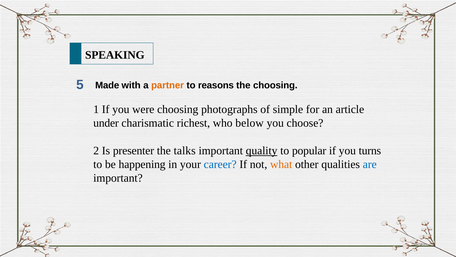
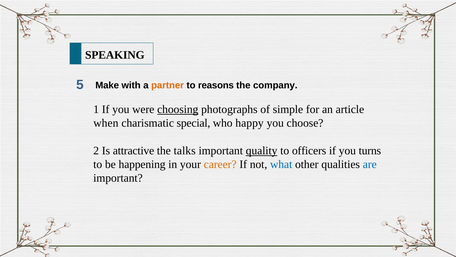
Made: Made -> Make
the choosing: choosing -> company
choosing at (178, 109) underline: none -> present
under: under -> when
richest: richest -> special
below: below -> happy
presenter: presenter -> attractive
popular: popular -> officers
career colour: blue -> orange
what colour: orange -> blue
